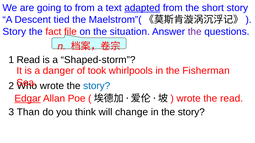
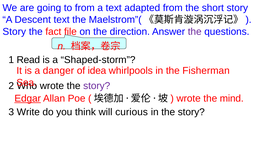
adapted underline: present -> none
Descent tied: tied -> text
situation: situation -> direction
took: took -> idea
story at (97, 86) colour: blue -> purple
the read: read -> mind
Than: Than -> Write
change: change -> curious
